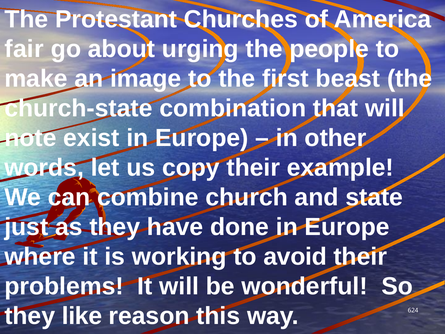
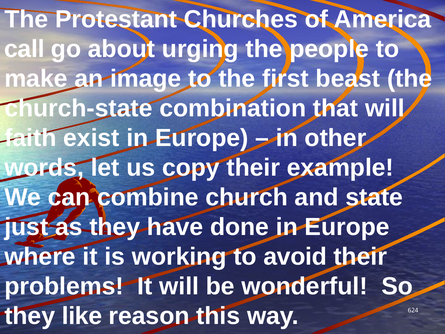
fair: fair -> call
note: note -> faith
